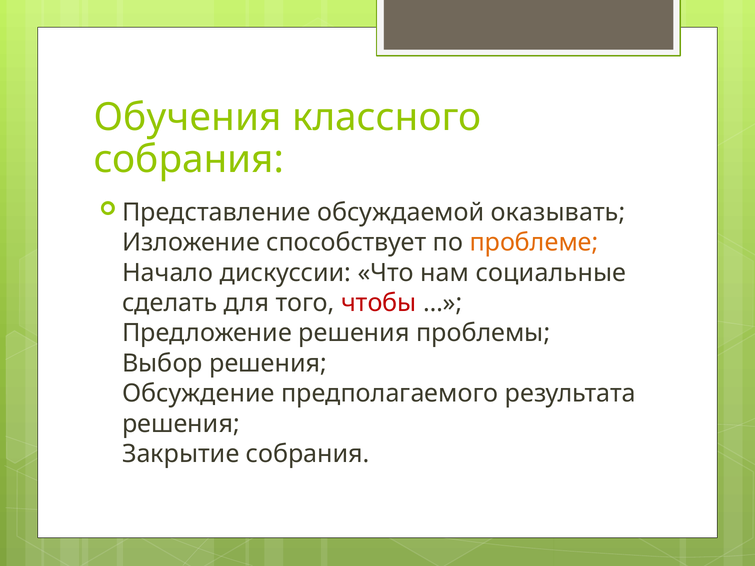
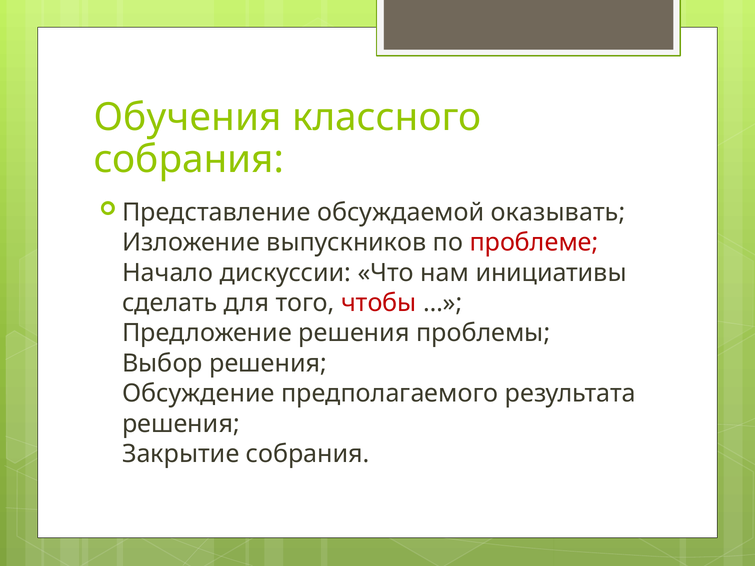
способствует: способствует -> выпускников
проблеме colour: orange -> red
социальные: социальные -> инициативы
